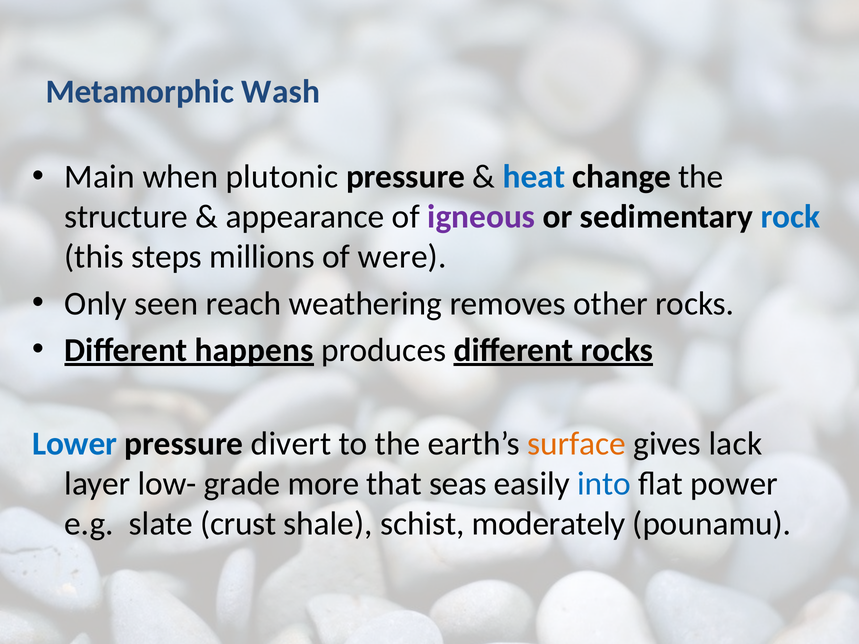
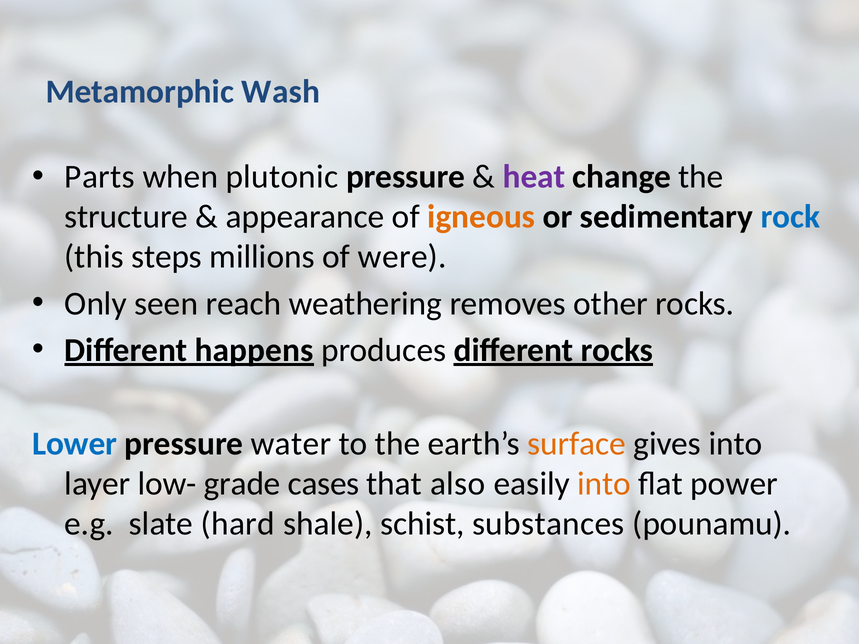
Main: Main -> Parts
heat colour: blue -> purple
igneous colour: purple -> orange
divert: divert -> water
gives lack: lack -> into
more: more -> cases
seas: seas -> also
into at (604, 484) colour: blue -> orange
crust: crust -> hard
moderately: moderately -> substances
